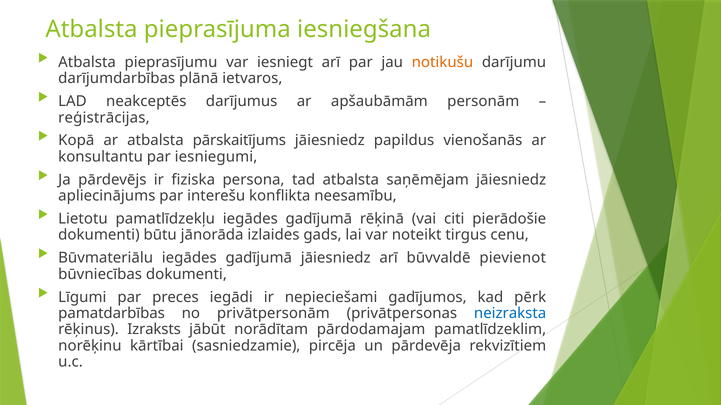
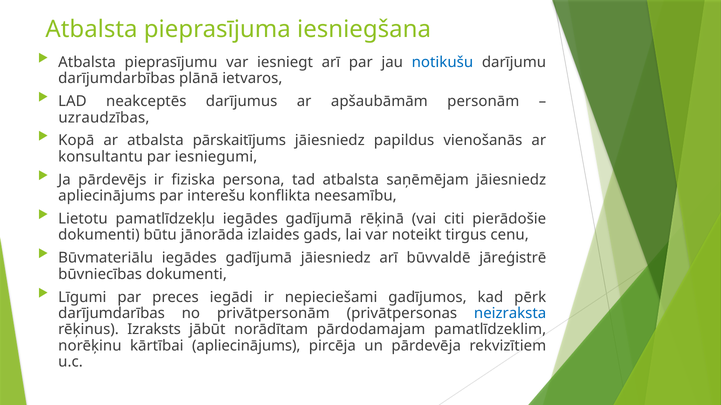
notikušu colour: orange -> blue
reģistrācijas: reģistrācijas -> uzraudzības
pievienot: pievienot -> jāreģistrē
pamatdarbības: pamatdarbības -> darījumdarības
kārtībai sasniedzamie: sasniedzamie -> apliecinājums
